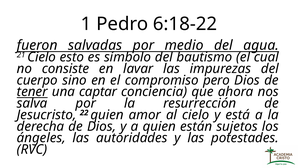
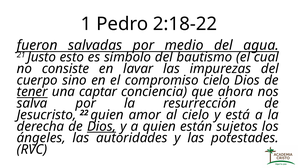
6:18-22: 6:18-22 -> 2:18-22
21 Cielo: Cielo -> Justo
compromiso pero: pero -> cielo
Dios at (102, 126) underline: none -> present
